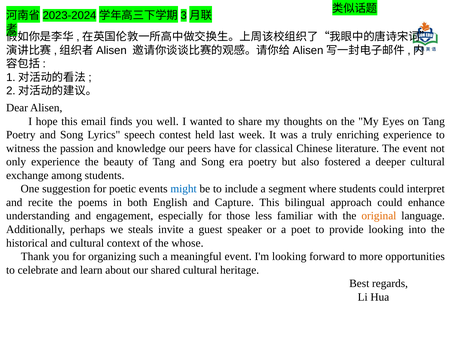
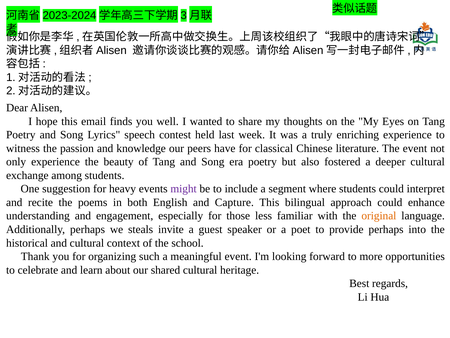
poetic: poetic -> heavy
might colour: blue -> purple
provide looking: looking -> perhaps
whose: whose -> school
